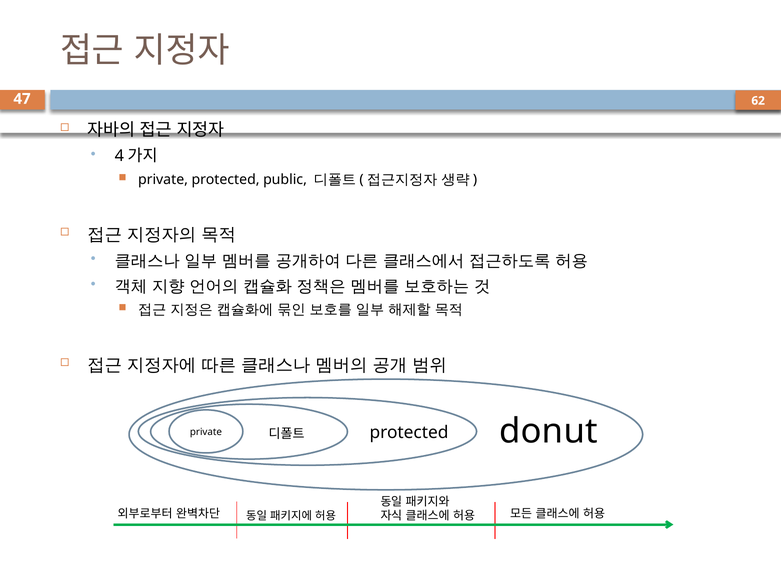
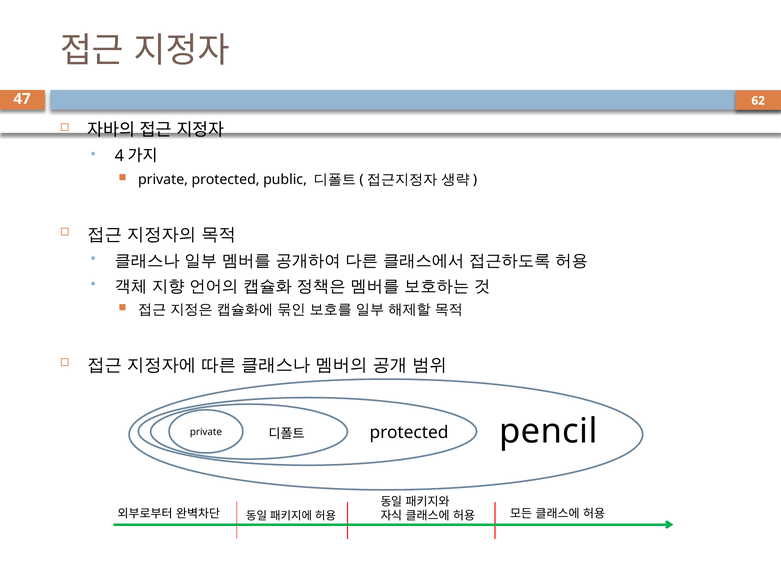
donut: donut -> pencil
